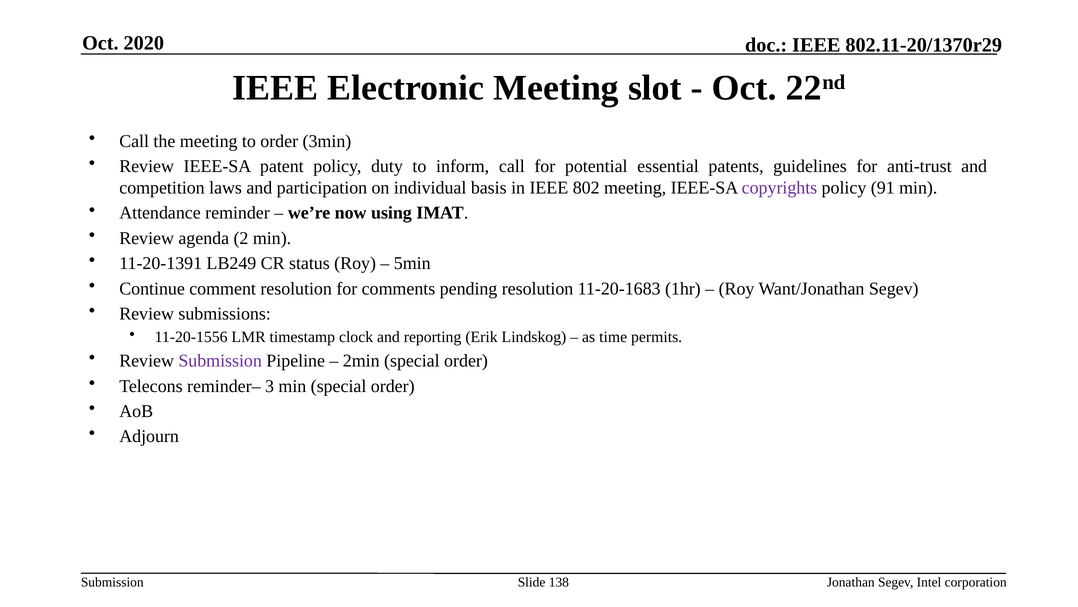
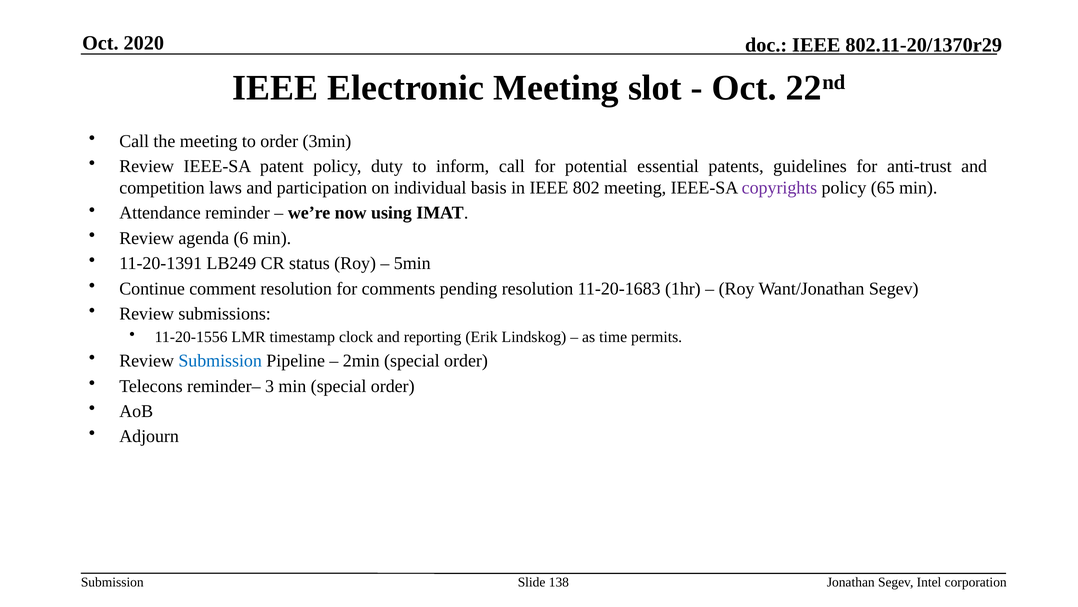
91: 91 -> 65
2: 2 -> 6
Submission at (220, 361) colour: purple -> blue
